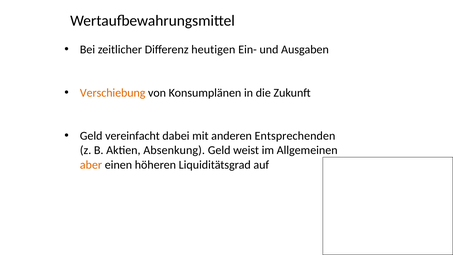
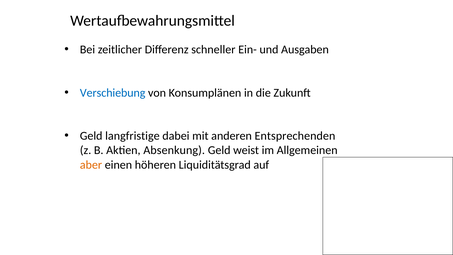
heutigen: heutigen -> schneller
Verschiebung colour: orange -> blue
vereinfacht: vereinfacht -> langfristige
